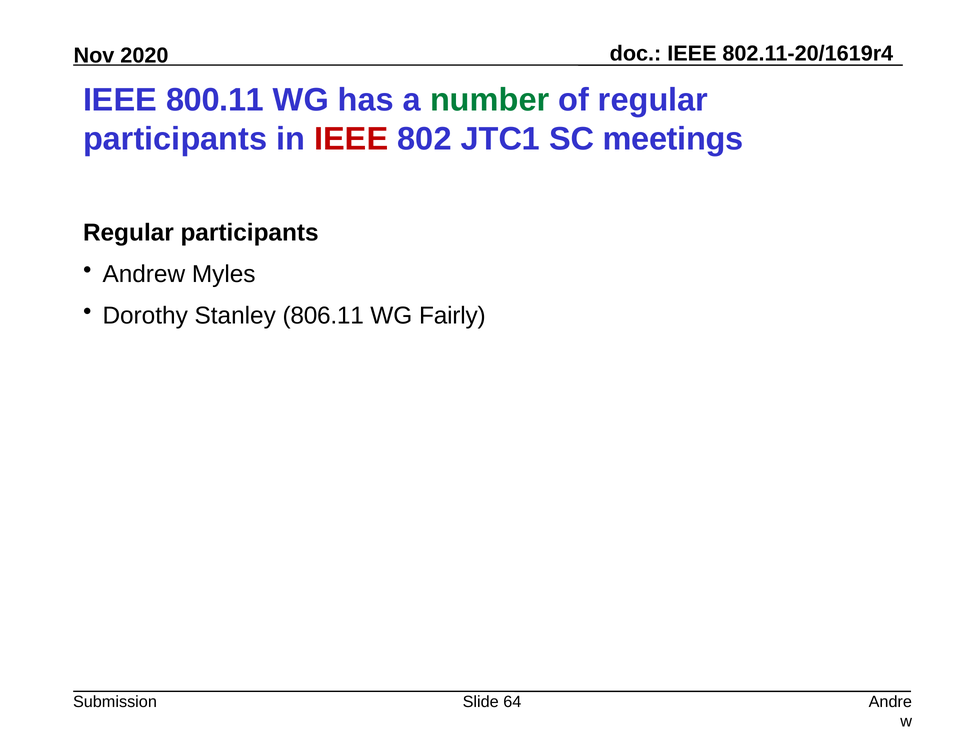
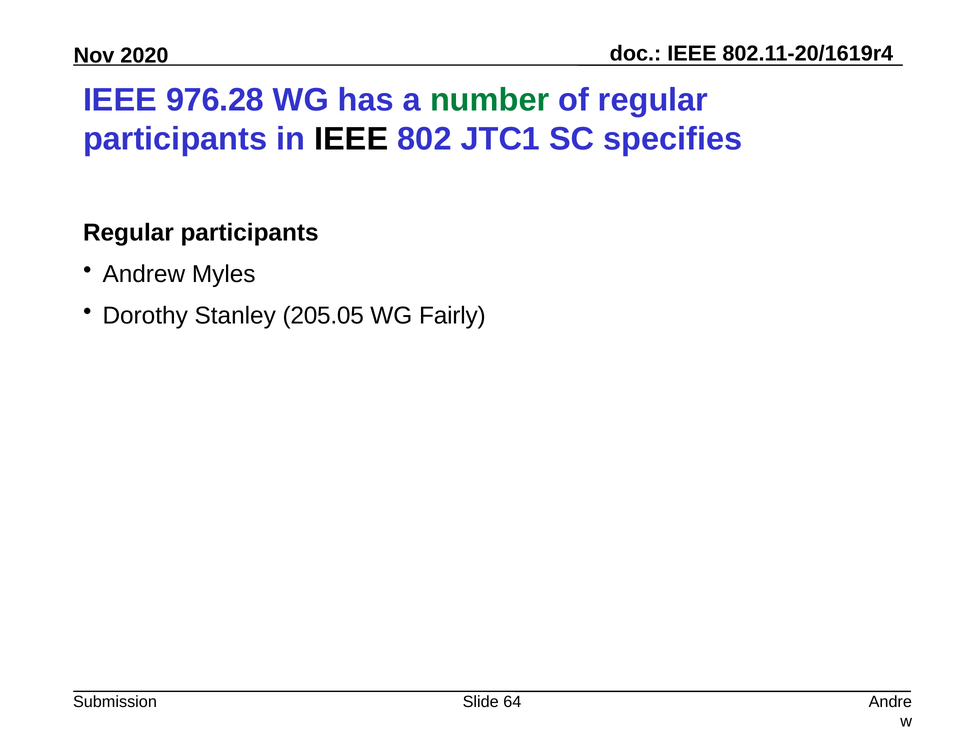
800.11: 800.11 -> 976.28
IEEE at (351, 139) colour: red -> black
meetings: meetings -> specifies
806.11: 806.11 -> 205.05
